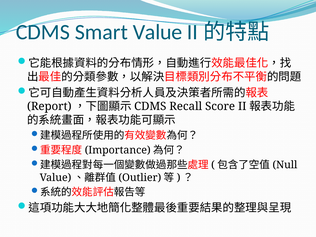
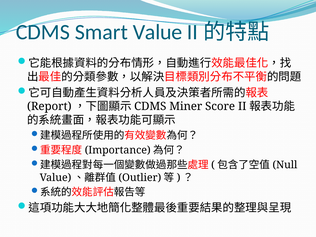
Recall: Recall -> Miner
